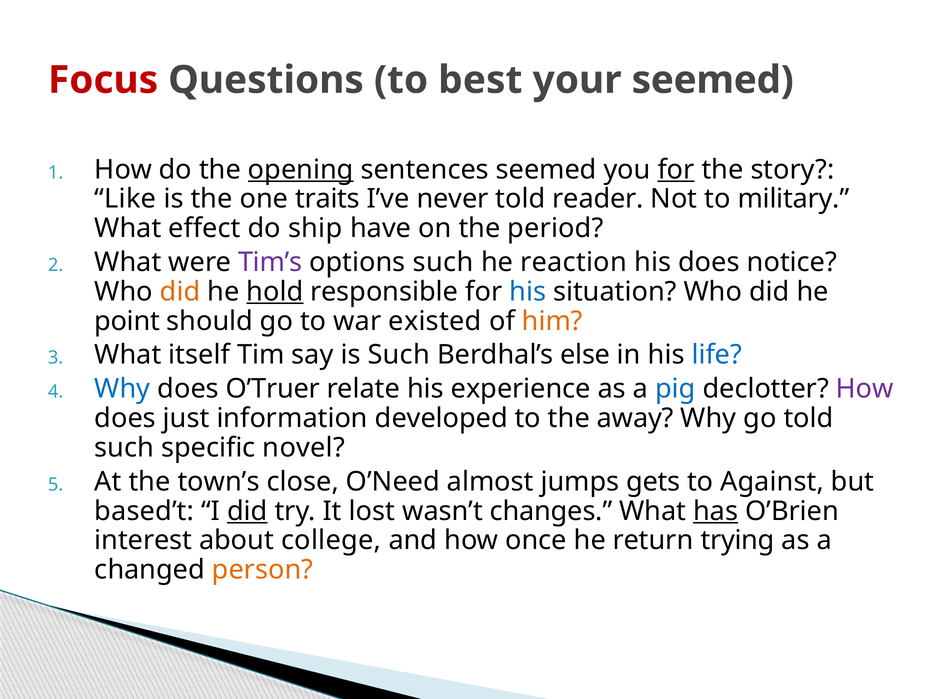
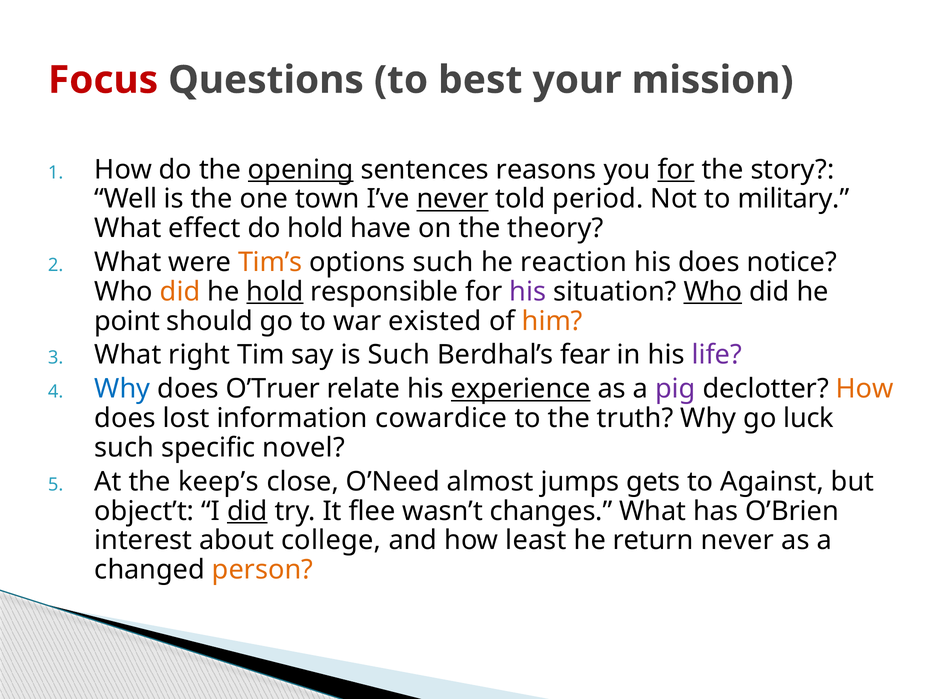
your seemed: seemed -> mission
sentences seemed: seemed -> reasons
Like: Like -> Well
traits: traits -> town
never at (453, 199) underline: none -> present
reader: reader -> period
do ship: ship -> hold
period: period -> theory
Tim’s colour: purple -> orange
his at (528, 291) colour: blue -> purple
Who at (713, 291) underline: none -> present
itself: itself -> right
else: else -> fear
life colour: blue -> purple
experience underline: none -> present
pig colour: blue -> purple
How at (865, 389) colour: purple -> orange
just: just -> lost
developed: developed -> cowardice
away: away -> truth
go told: told -> luck
town’s: town’s -> keep’s
based’t: based’t -> object’t
lost: lost -> flee
has underline: present -> none
once: once -> least
return trying: trying -> never
